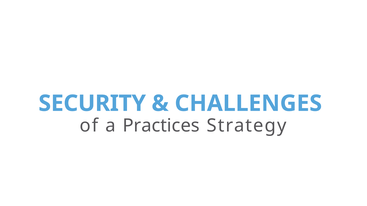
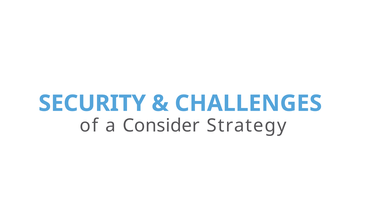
Practices: Practices -> Consider
